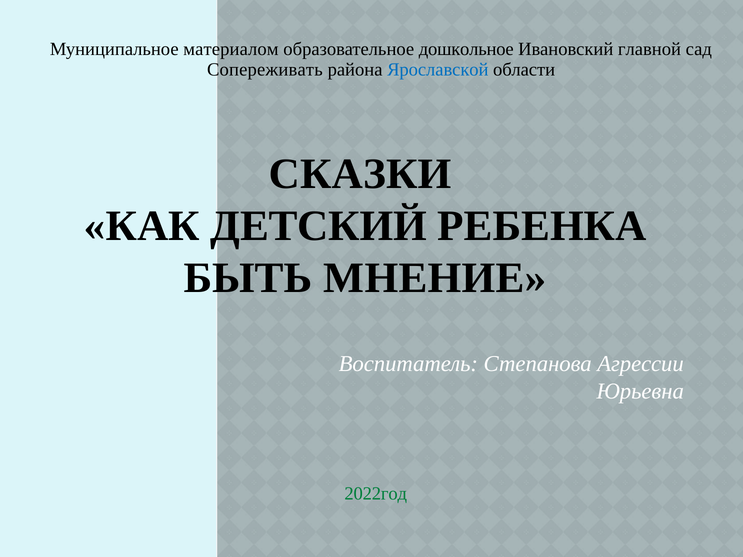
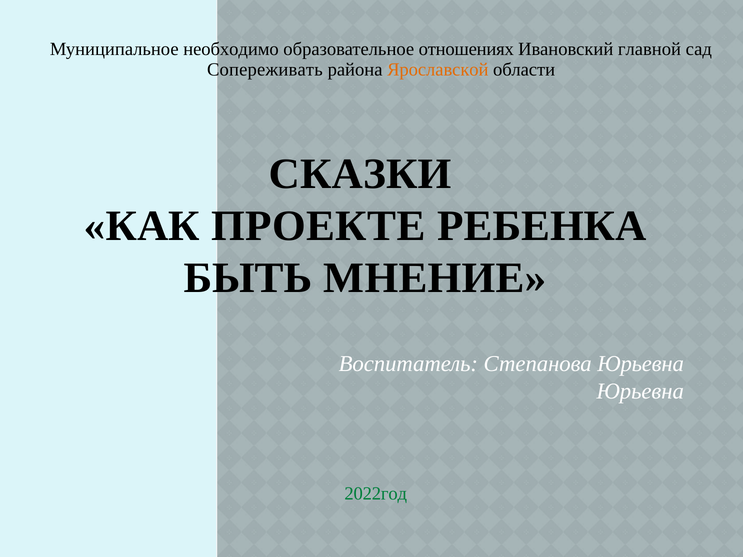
материалом: материалом -> необходимо
дошкольное: дошкольное -> отношениях
Ярославской colour: blue -> orange
ДЕТСКИЙ: ДЕТСКИЙ -> ПРОЕКТЕ
Степанова Агрессии: Агрессии -> Юрьевна
